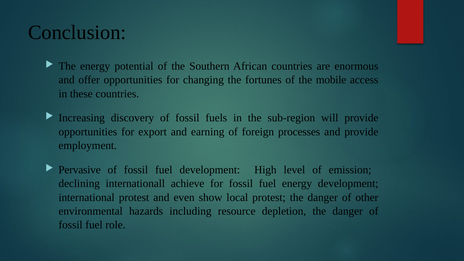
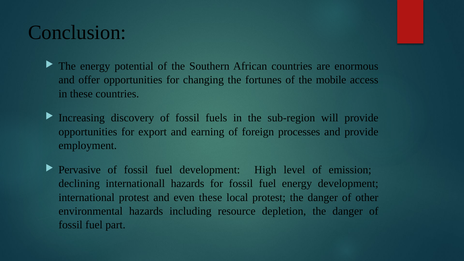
internationall achieve: achieve -> hazards
even show: show -> these
role: role -> part
